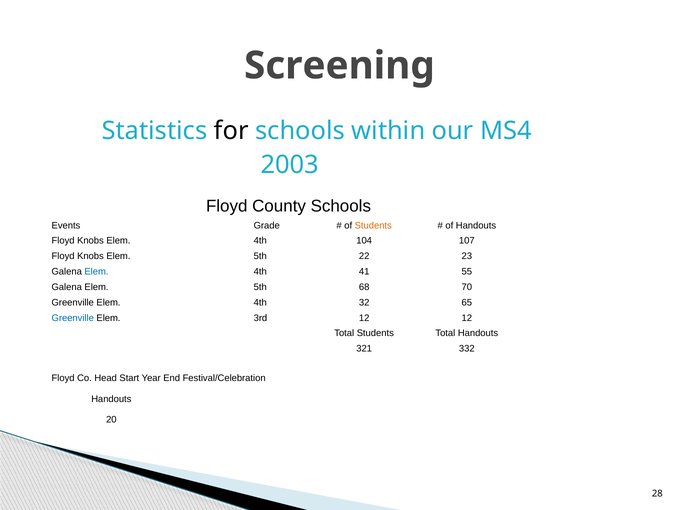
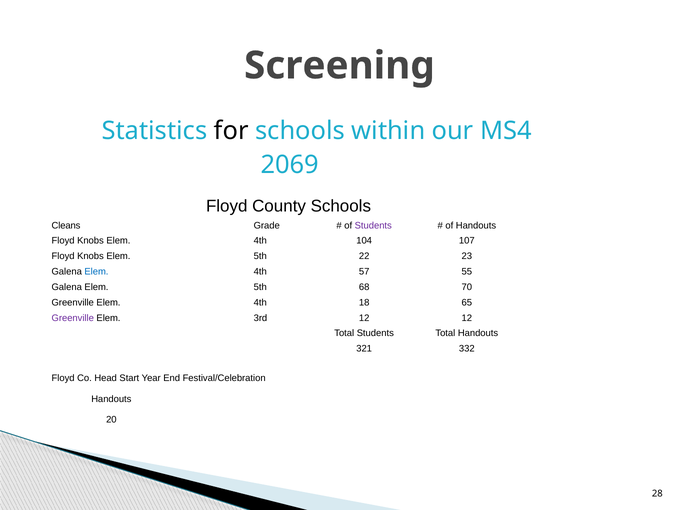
2003: 2003 -> 2069
Events: Events -> Cleans
Students at (373, 225) colour: orange -> purple
41: 41 -> 57
32: 32 -> 18
Greenville at (73, 317) colour: blue -> purple
